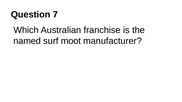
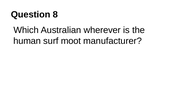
7: 7 -> 8
franchise: franchise -> wherever
named: named -> human
